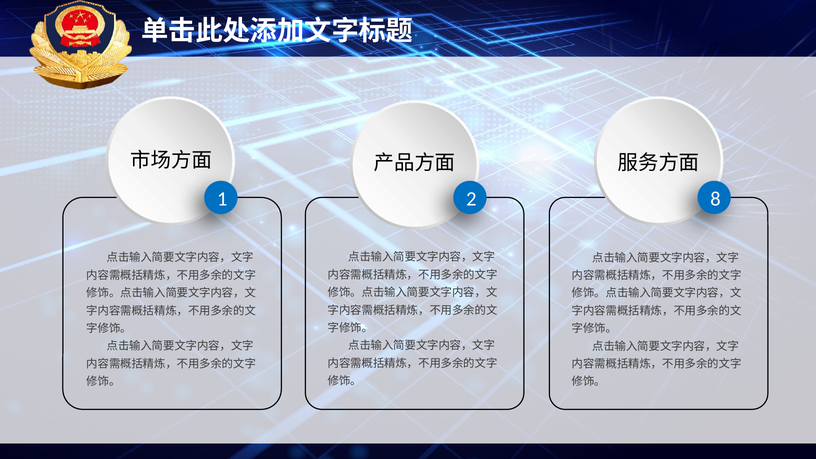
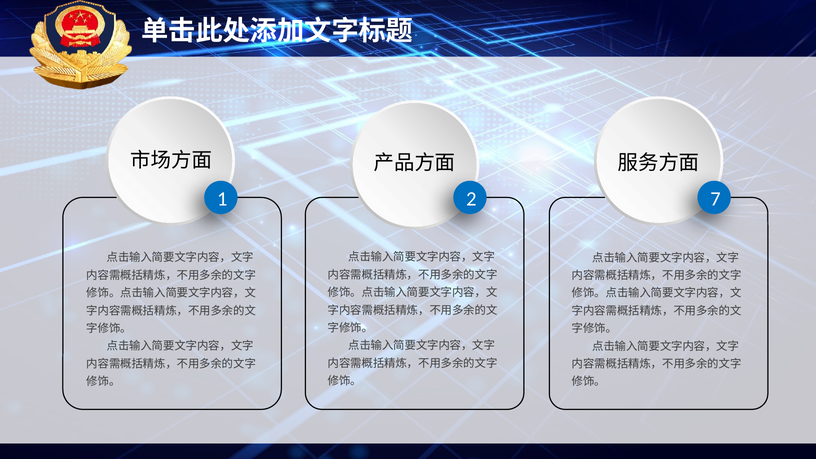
8: 8 -> 7
